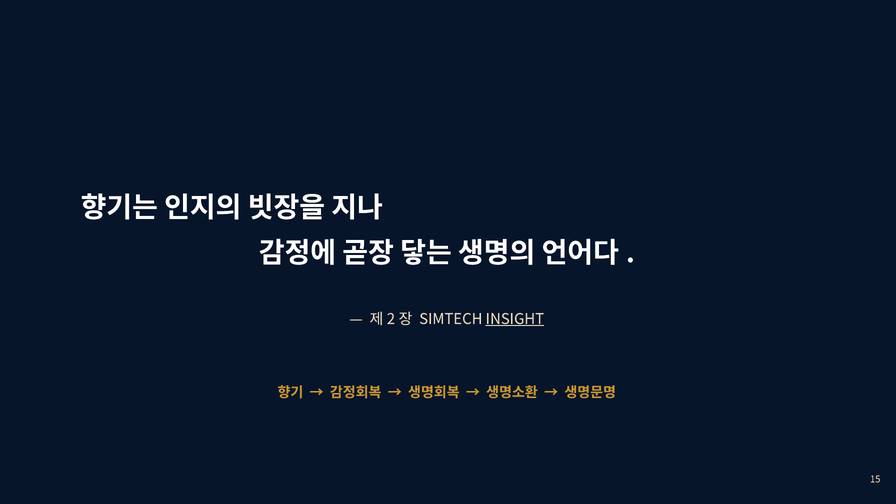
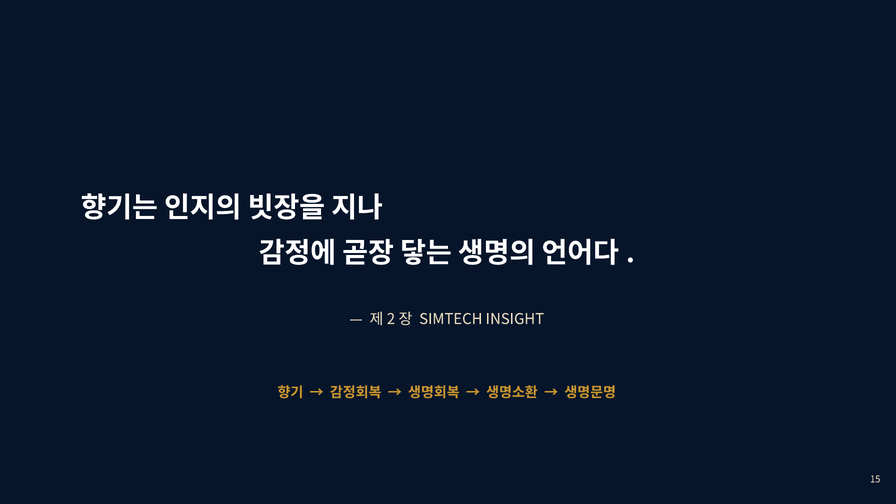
INSIGHT underline: present -> none
